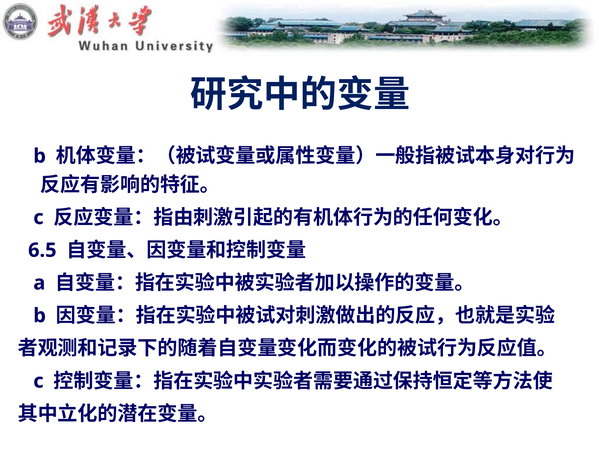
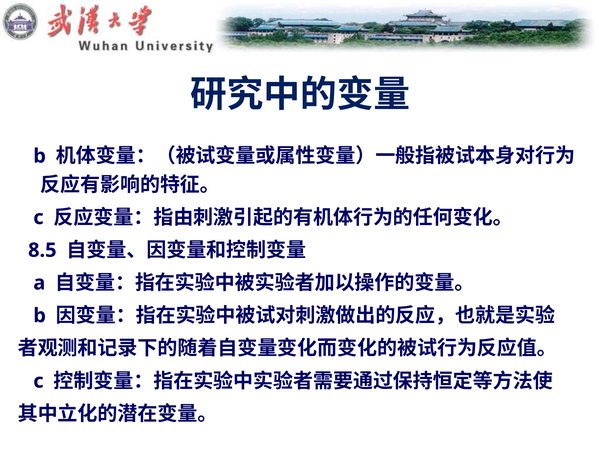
6.5: 6.5 -> 8.5
